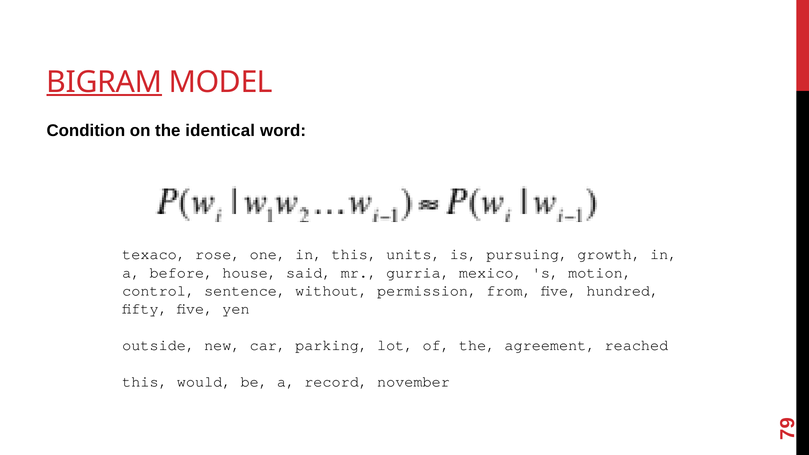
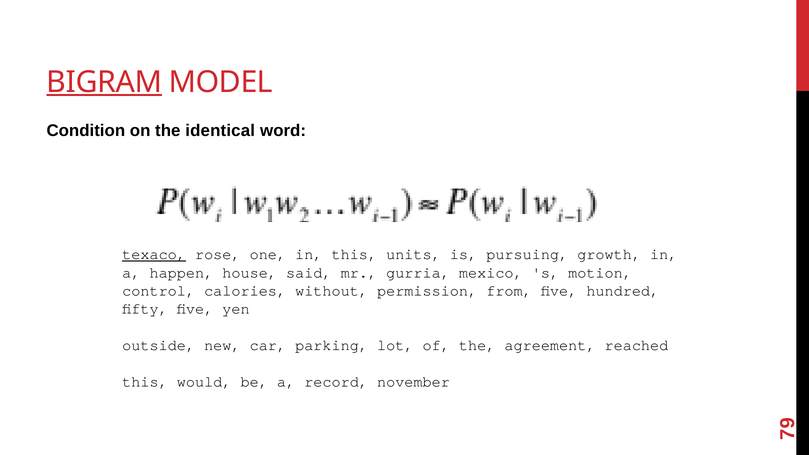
texaco underline: none -> present
before: before -> happen
sentence: sentence -> calories
